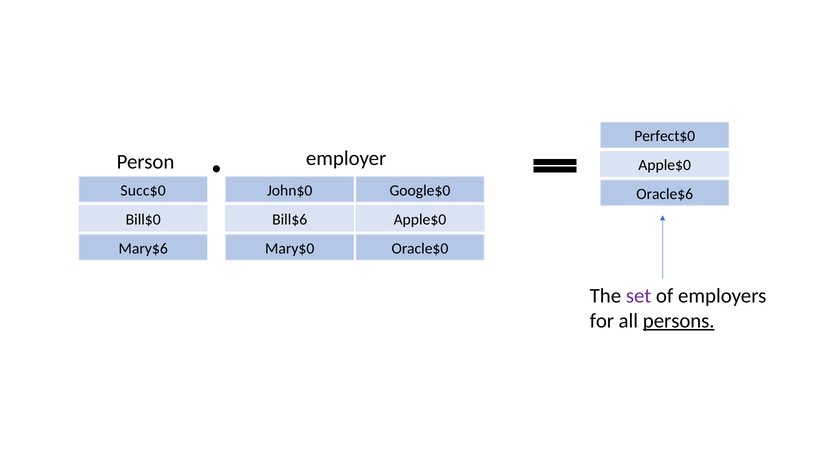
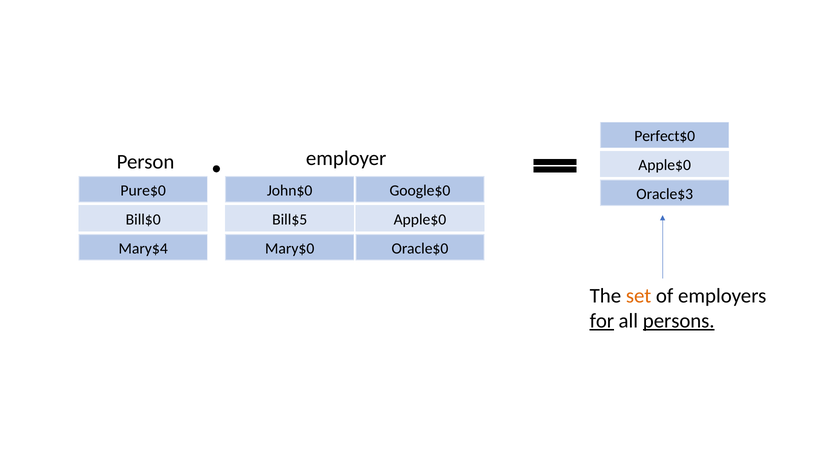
Succ$0: Succ$0 -> Pure$0
Oracle$6: Oracle$6 -> Oracle$3
Bill$6: Bill$6 -> Bill$5
Mary$6: Mary$6 -> Mary$4
set colour: purple -> orange
for underline: none -> present
